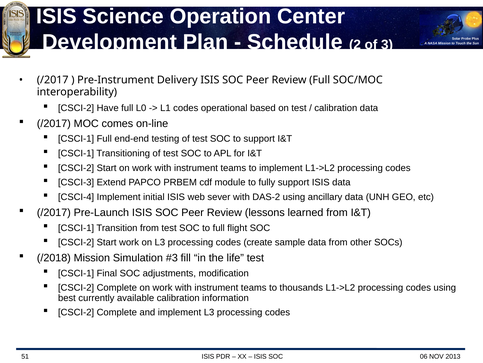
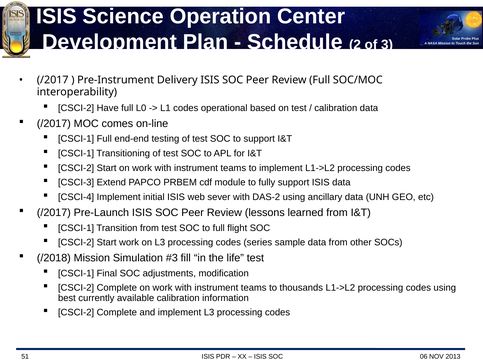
create: create -> series
